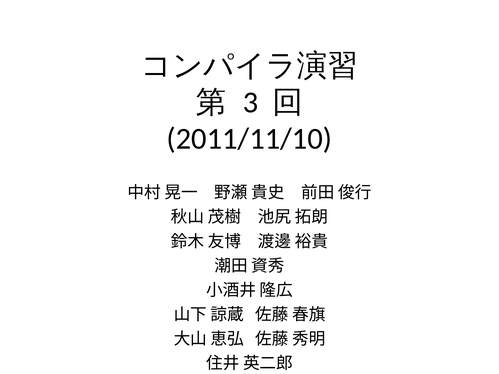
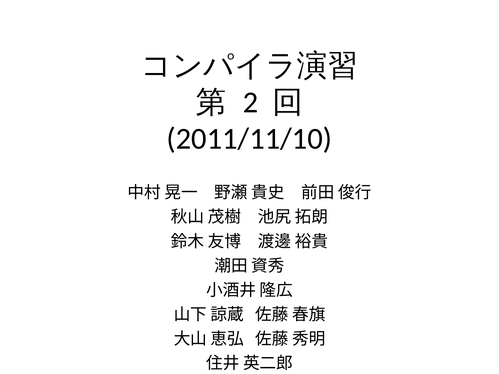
3: 3 -> 2
